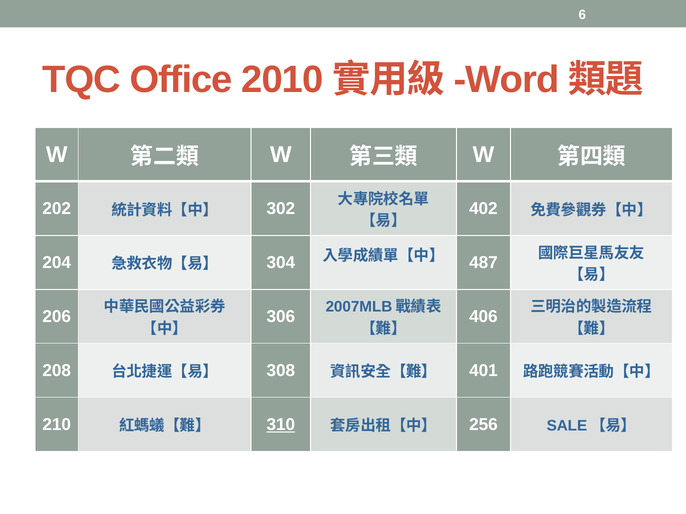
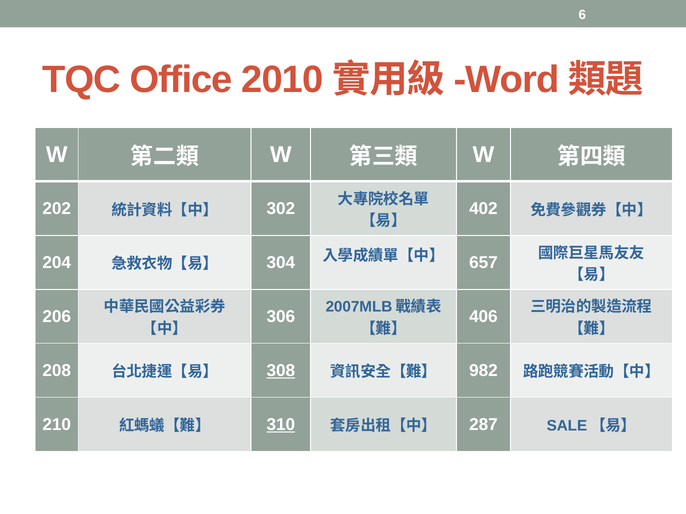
487: 487 -> 657
308 underline: none -> present
401: 401 -> 982
256: 256 -> 287
